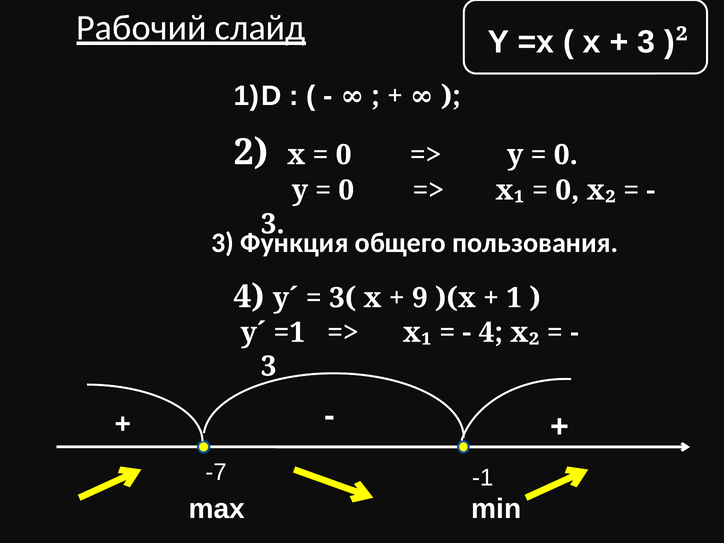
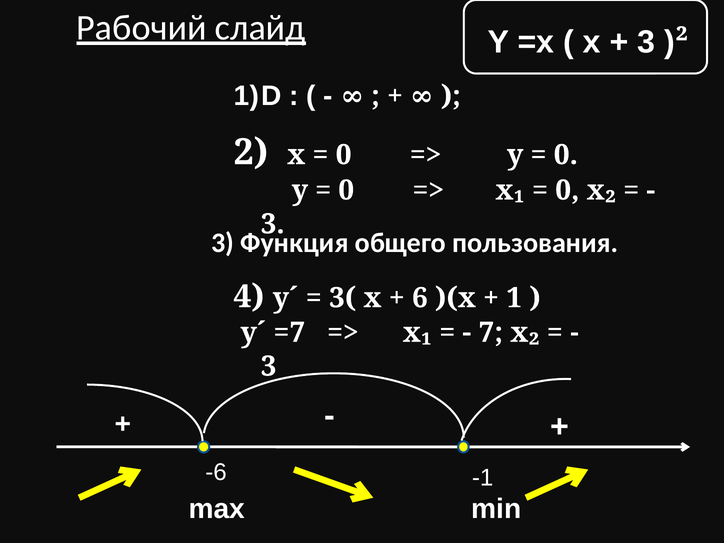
9: 9 -> 6
=1: =1 -> =7
4 at (491, 333): 4 -> 7
-7: -7 -> -6
